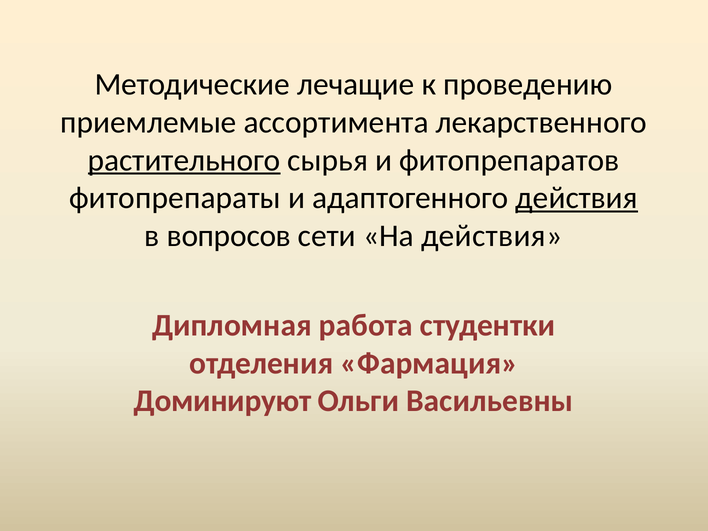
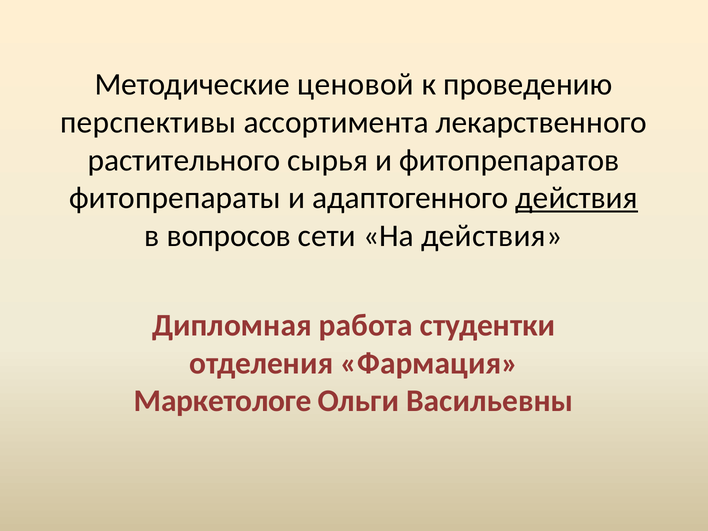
лечащие: лечащие -> ценовой
приемлемые: приемлемые -> перспективы
растительного underline: present -> none
Доминируют: Доминируют -> Маркетологе
